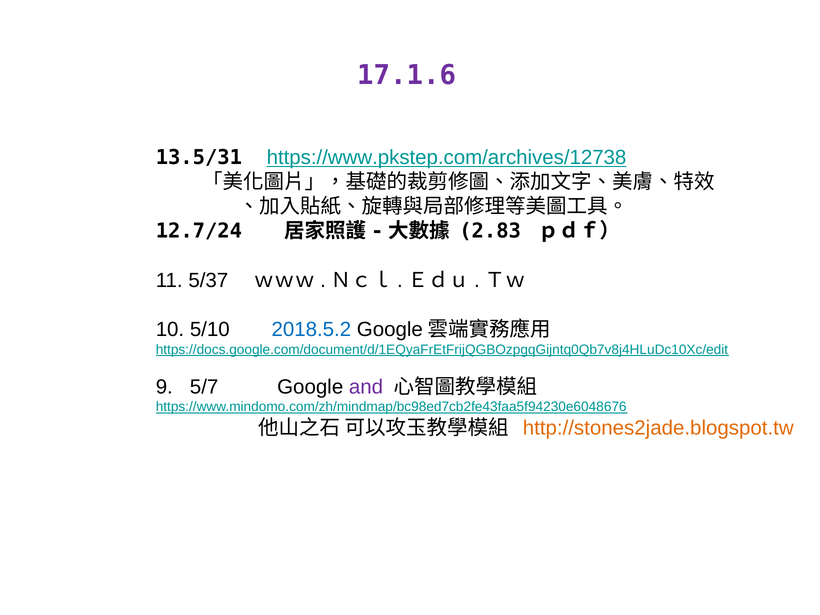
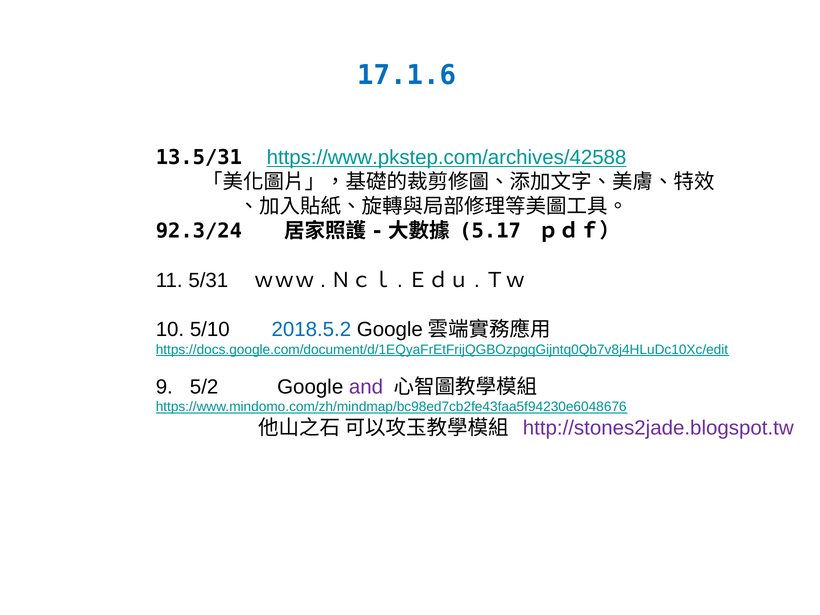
17.1.6 colour: purple -> blue
https://www.pkstep.com/archives/12738: https://www.pkstep.com/archives/12738 -> https://www.pkstep.com/archives/42588
12.7/24: 12.7/24 -> 92.3/24
2.83: 2.83 -> 5.17
5/37: 5/37 -> 5/31
5/7: 5/7 -> 5/2
http://stones2jade.blogspot.tw colour: orange -> purple
